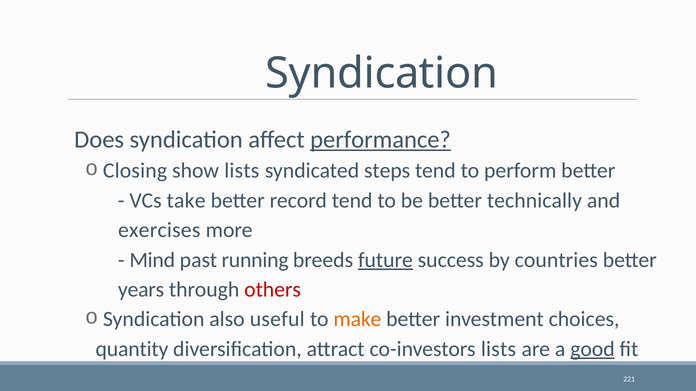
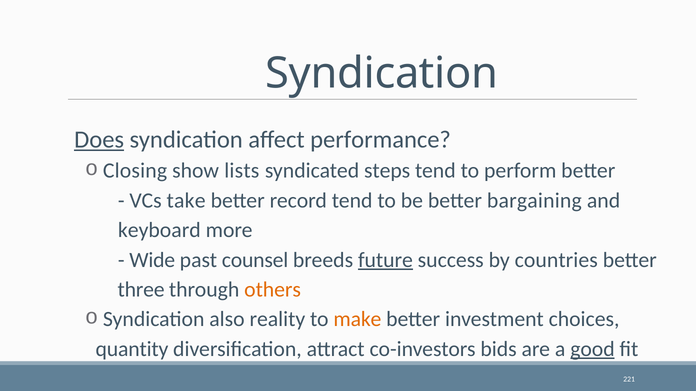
Does underline: none -> present
performance underline: present -> none
technically: technically -> bargaining
exercises: exercises -> keyboard
Mind: Mind -> Wide
running: running -> counsel
years: years -> three
others colour: red -> orange
useful: useful -> reality
co-investors lists: lists -> bids
